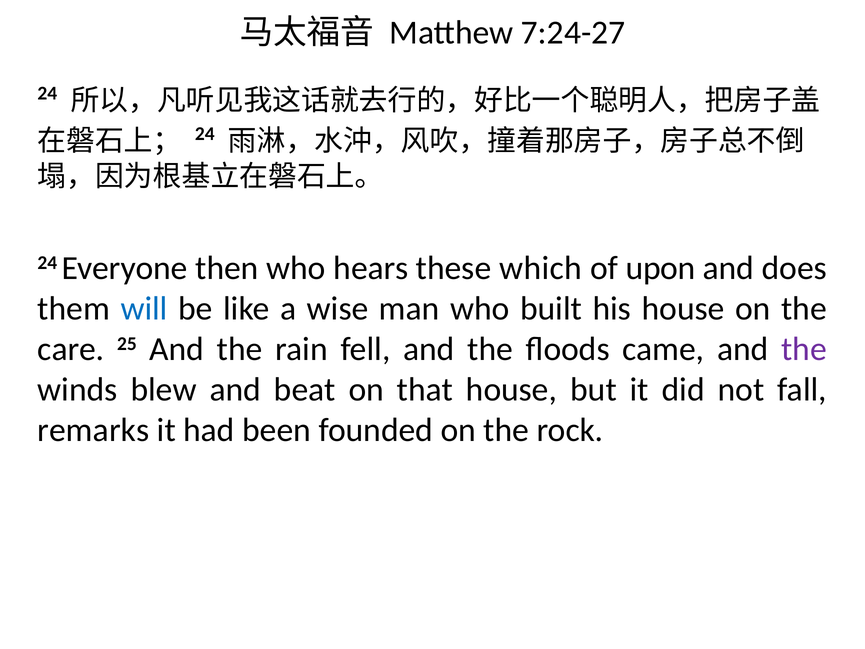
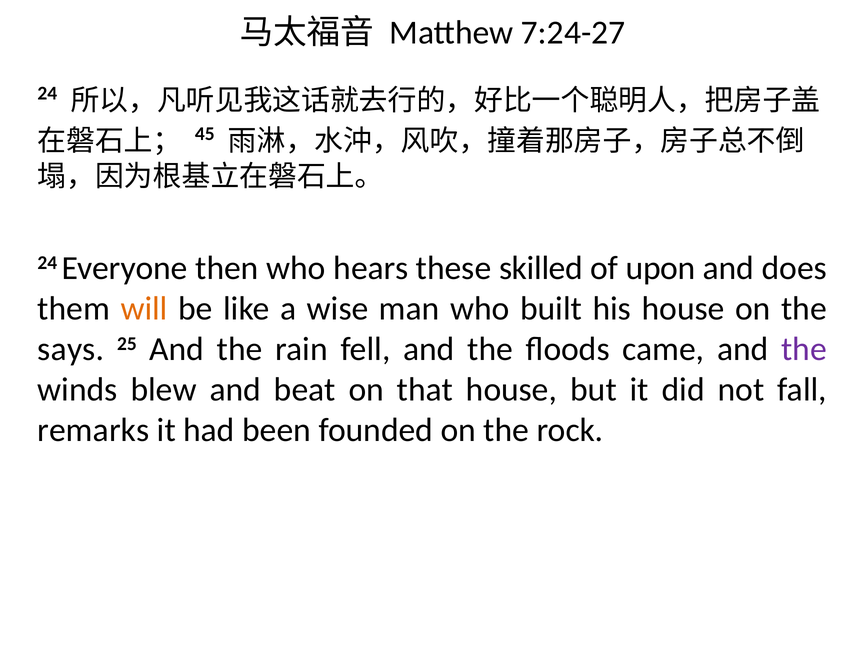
24 at (205, 134): 24 -> 45
which: which -> skilled
will colour: blue -> orange
care: care -> says
